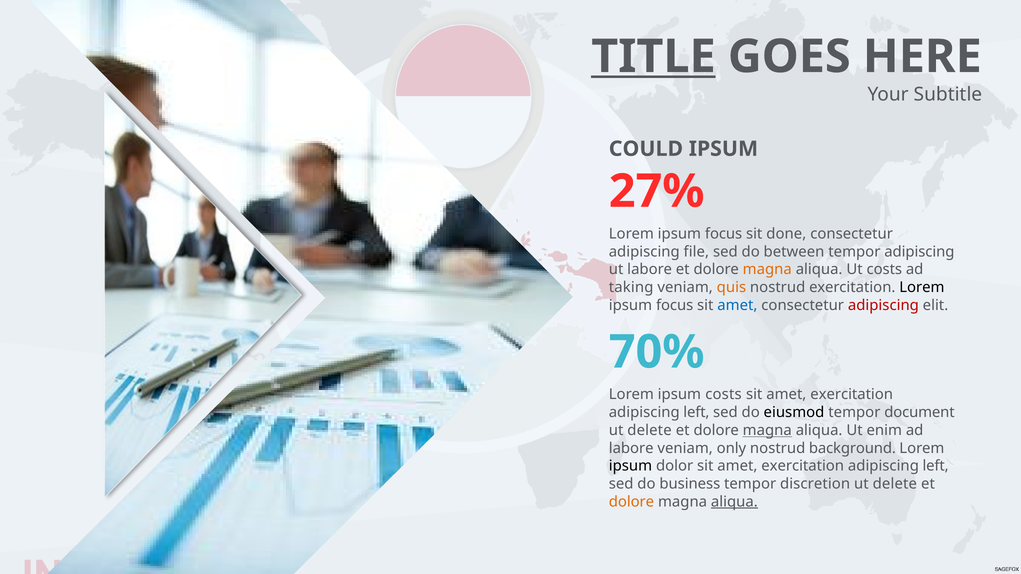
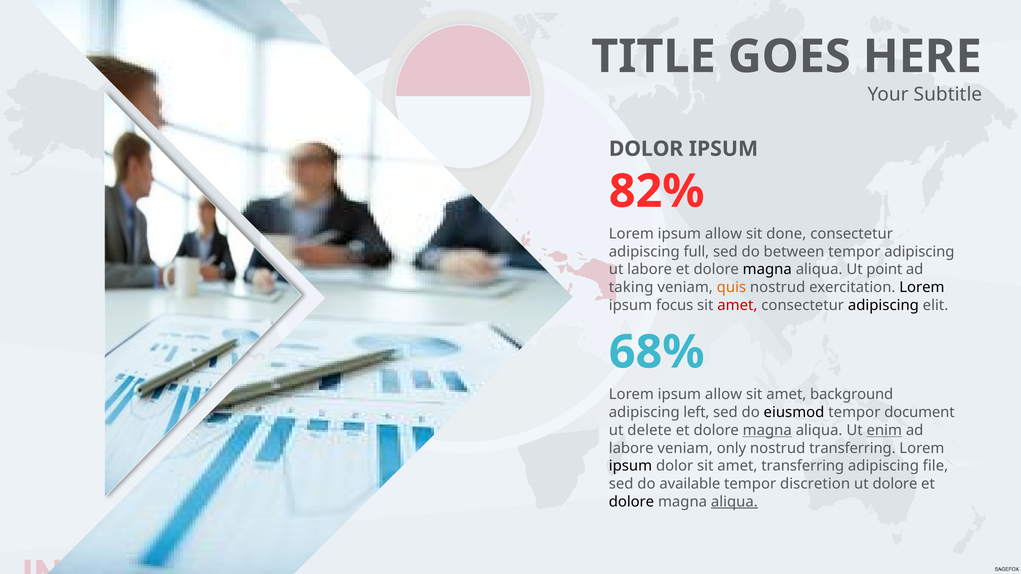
TITLE underline: present -> none
COULD at (646, 149): COULD -> DOLOR
27%: 27% -> 82%
focus at (724, 234): focus -> allow
file: file -> full
magna at (767, 270) colour: orange -> black
Ut costs: costs -> point
amet at (737, 305) colour: blue -> red
adipiscing at (883, 305) colour: red -> black
70%: 70% -> 68%
costs at (723, 395): costs -> allow
exercitation at (852, 395): exercitation -> background
enim underline: none -> present
nostrud background: background -> transferring
dolor sit amet exercitation: exercitation -> transferring
left at (936, 466): left -> file
business: business -> available
delete at (895, 484): delete -> dolore
dolore at (631, 502) colour: orange -> black
